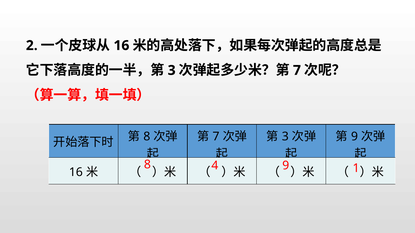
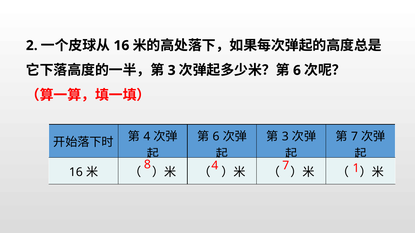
7 at (297, 70): 7 -> 6
7 at (216, 137): 7 -> 6
9 at (354, 137): 9 -> 7
8 at (147, 137): 8 -> 4
4 9: 9 -> 7
